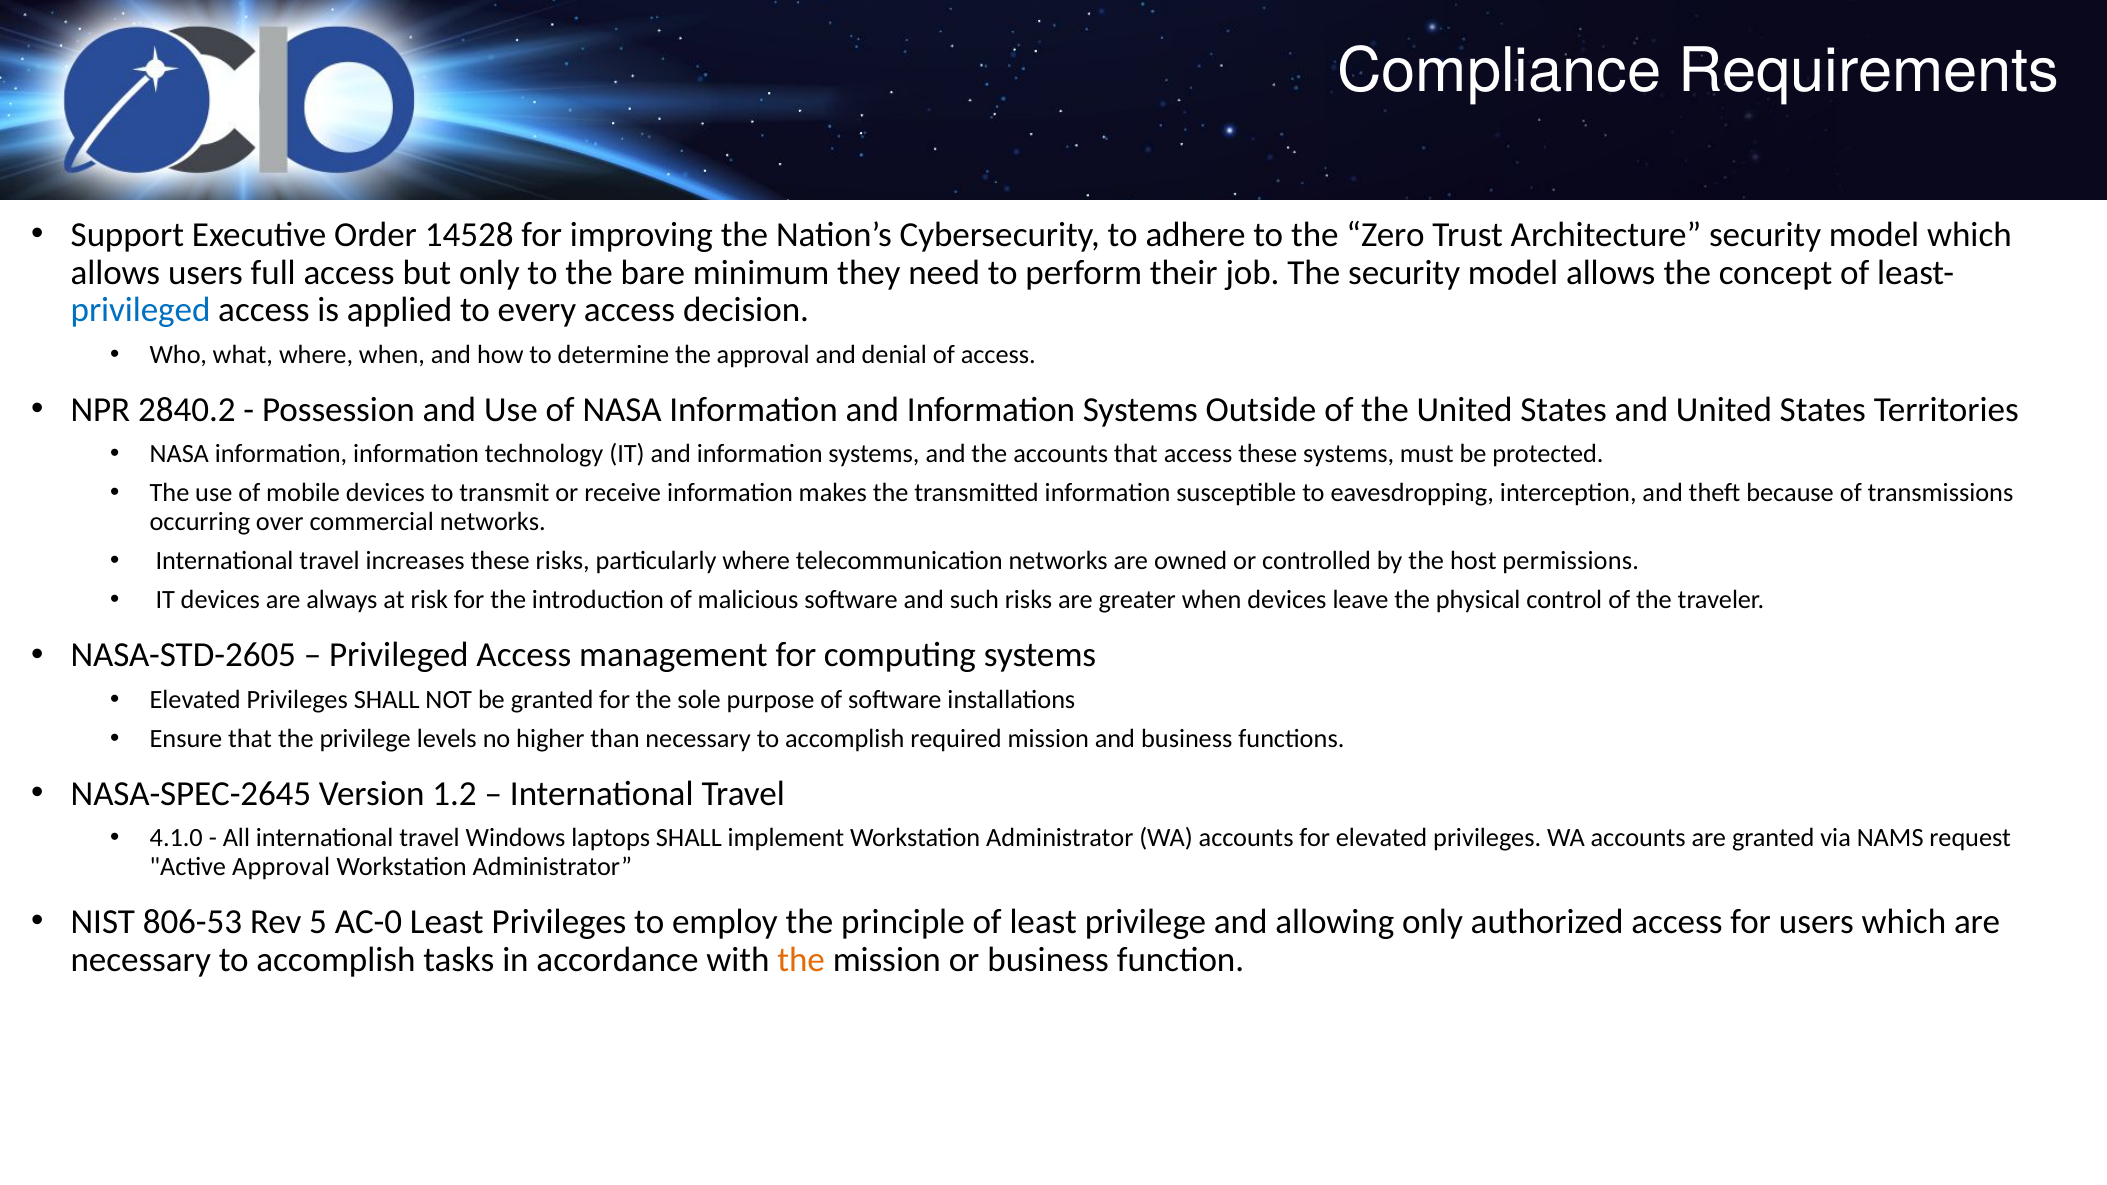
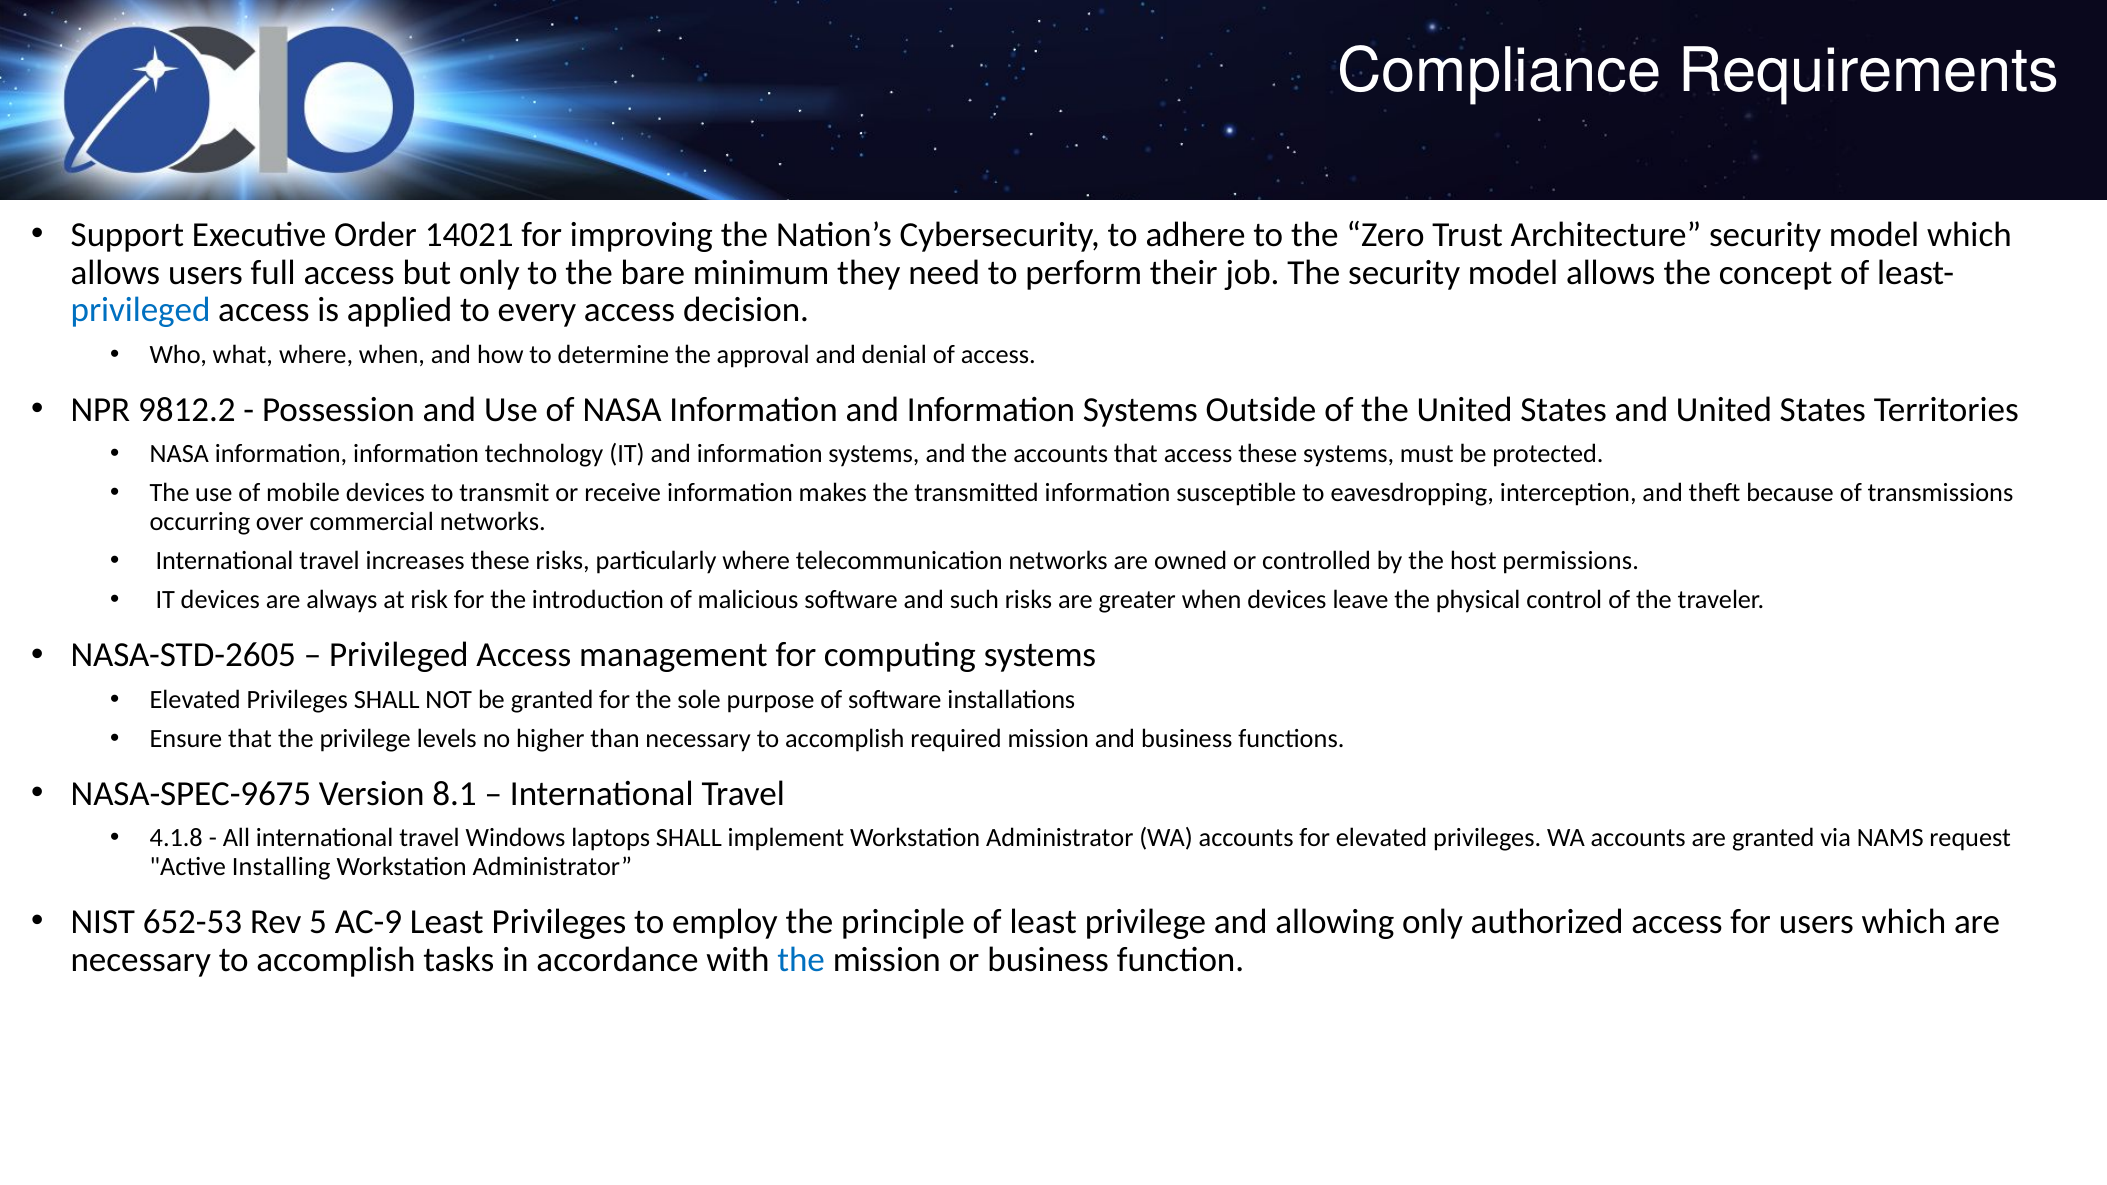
14528: 14528 -> 14021
2840.2: 2840.2 -> 9812.2
NASA-SPEC-2645: NASA-SPEC-2645 -> NASA-SPEC-9675
1.2: 1.2 -> 8.1
4.1.0: 4.1.0 -> 4.1.8
Active Approval: Approval -> Installing
806-53: 806-53 -> 652-53
AC-0: AC-0 -> AC-9
the at (801, 960) colour: orange -> blue
